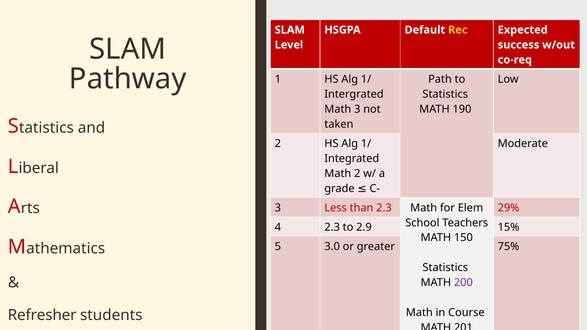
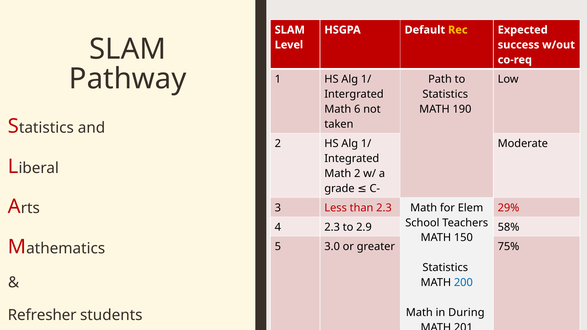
Math 3: 3 -> 6
15%: 15% -> 58%
200 colour: purple -> blue
Course: Course -> During
